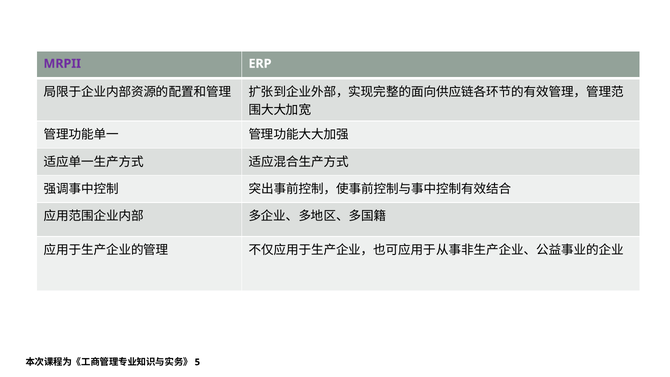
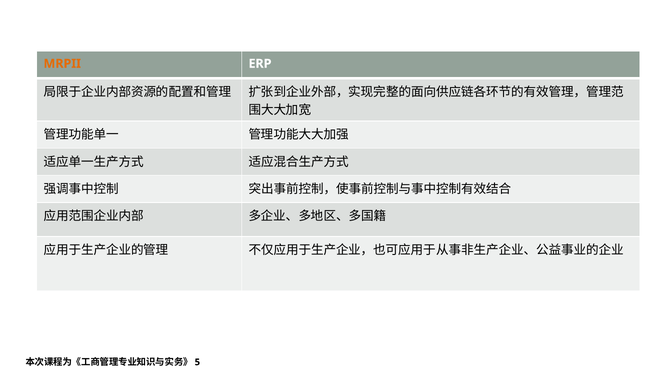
MRPII colour: purple -> orange
